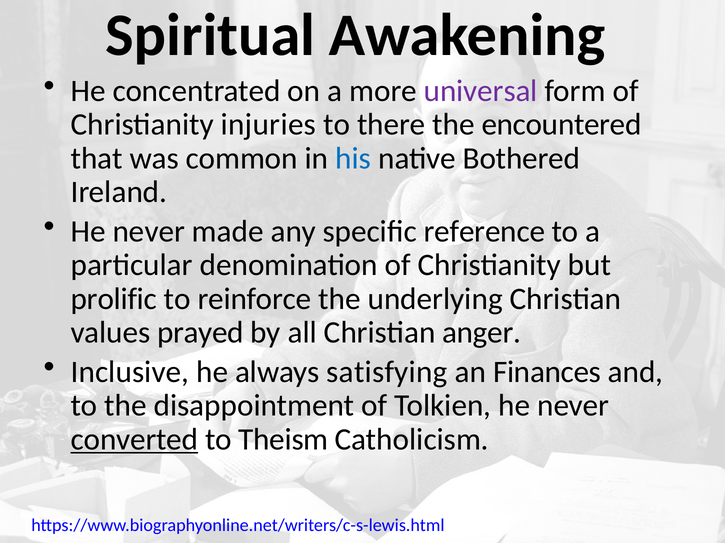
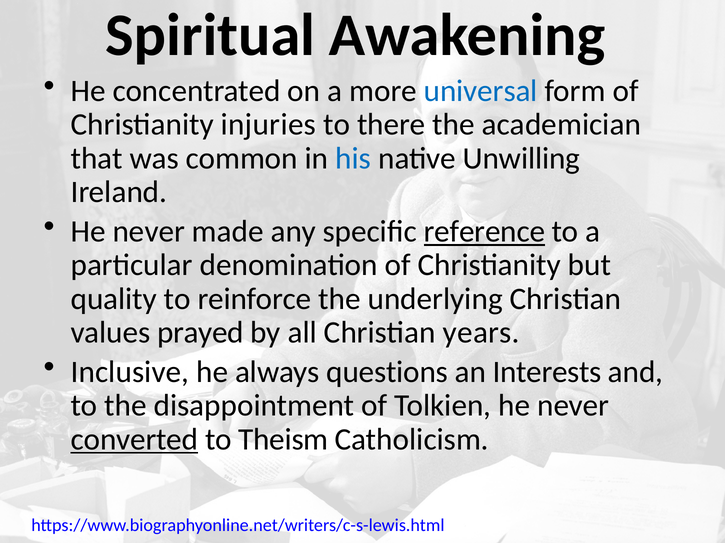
universal colour: purple -> blue
encountered: encountered -> academician
Bothered: Bothered -> Unwilling
reference underline: none -> present
prolific: prolific -> quality
anger: anger -> years
satisfying: satisfying -> questions
Finances: Finances -> Interests
